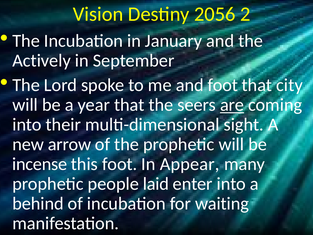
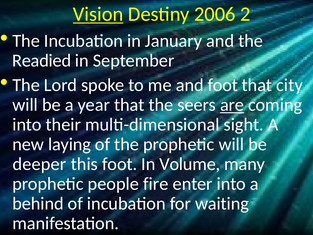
Vision underline: none -> present
2056: 2056 -> 2006
Actively: Actively -> Readied
arrow: arrow -> laying
incense: incense -> deeper
Appear: Appear -> Volume
laid: laid -> fire
